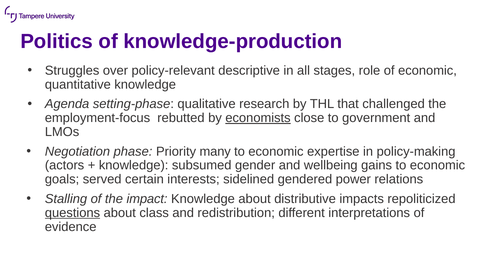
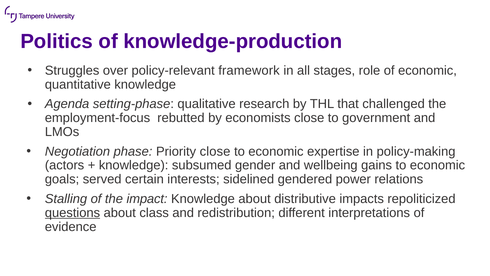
descriptive: descriptive -> framework
economists underline: present -> none
Priority many: many -> close
